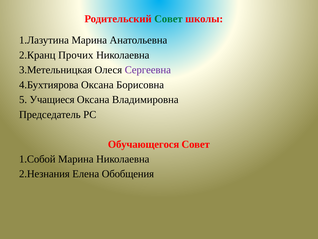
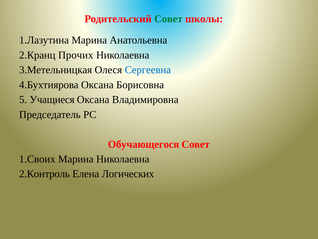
Сергеевна colour: purple -> blue
1.Собой: 1.Собой -> 1.Своих
2.Незнания: 2.Незнания -> 2.Контроль
Обобщения: Обобщения -> Логических
